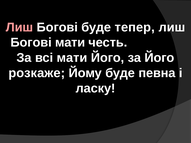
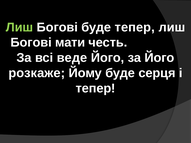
Лиш at (19, 27) colour: pink -> light green
всі мати: мати -> веде
певна: певна -> серця
ласку at (96, 88): ласку -> тепер
